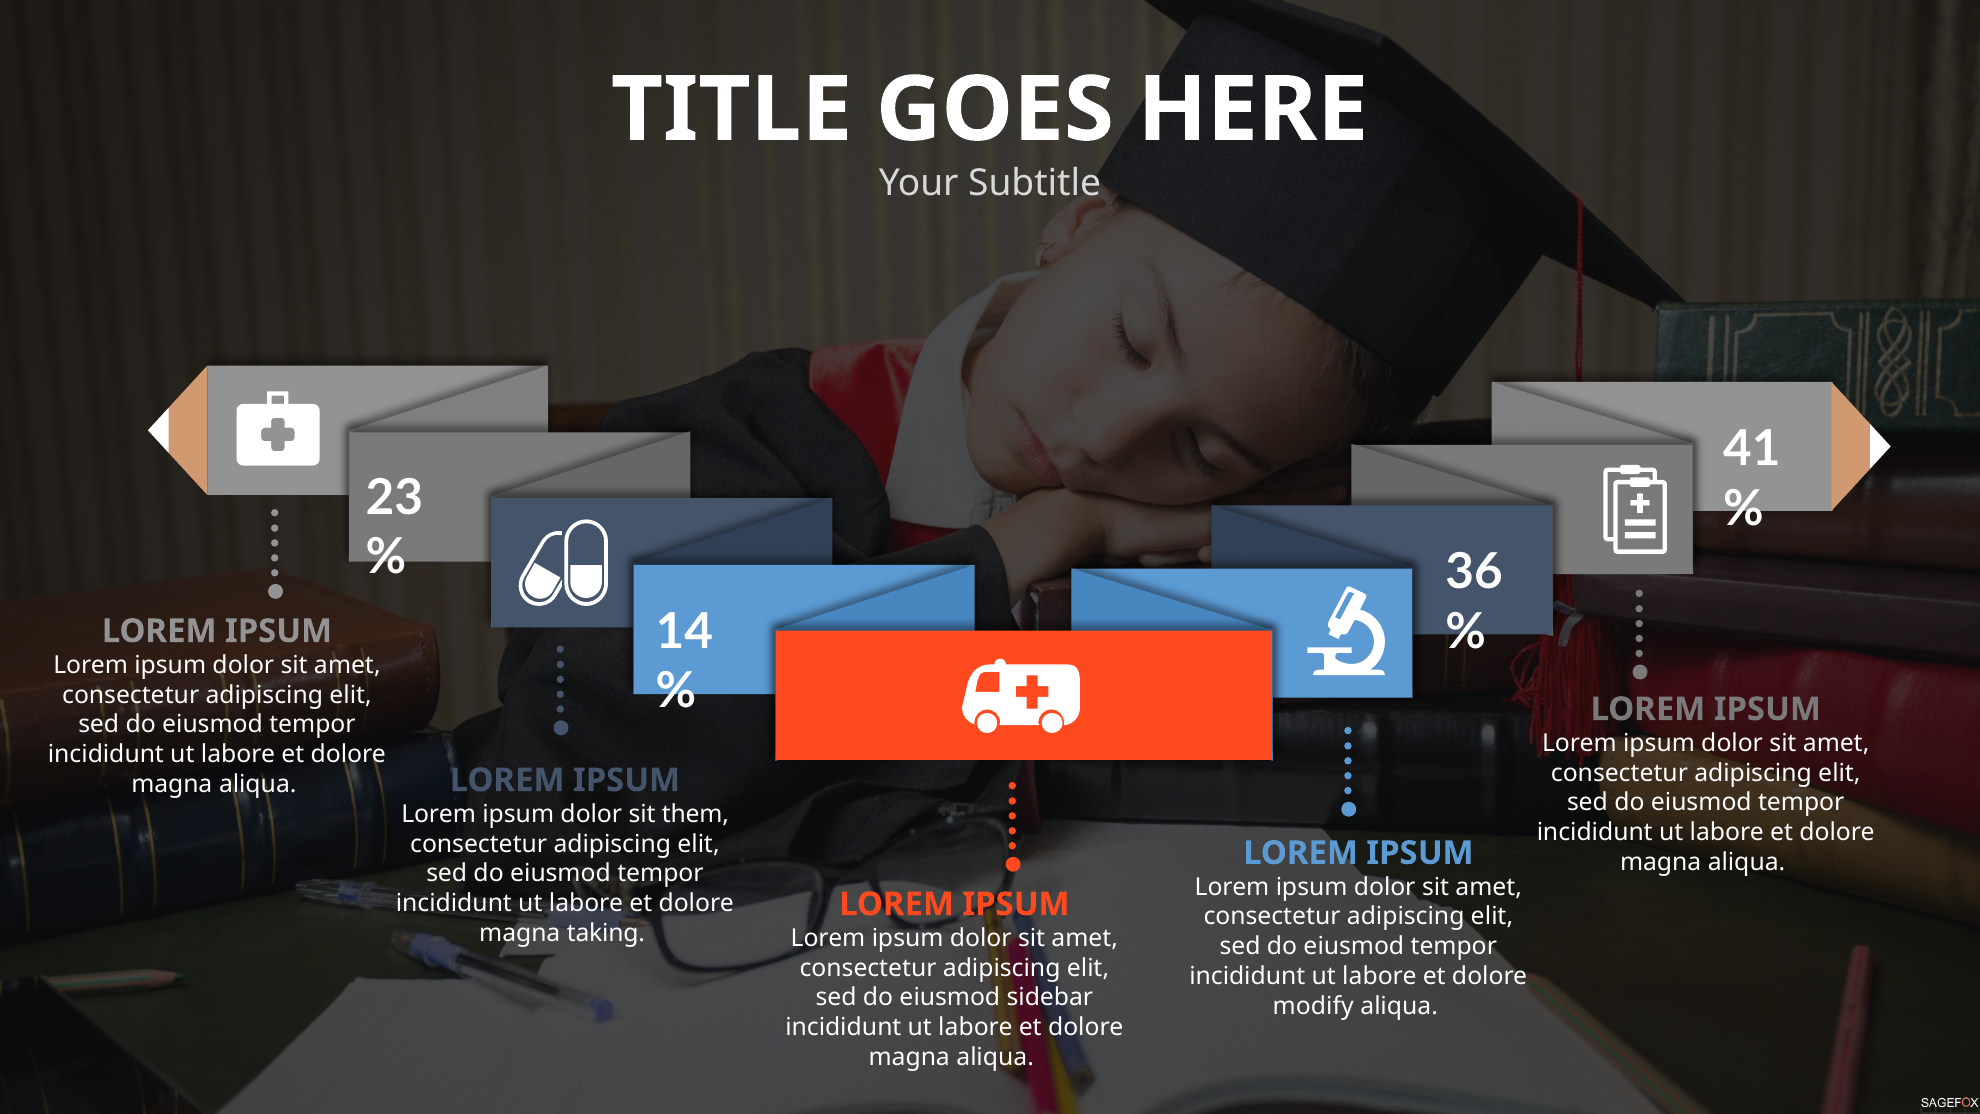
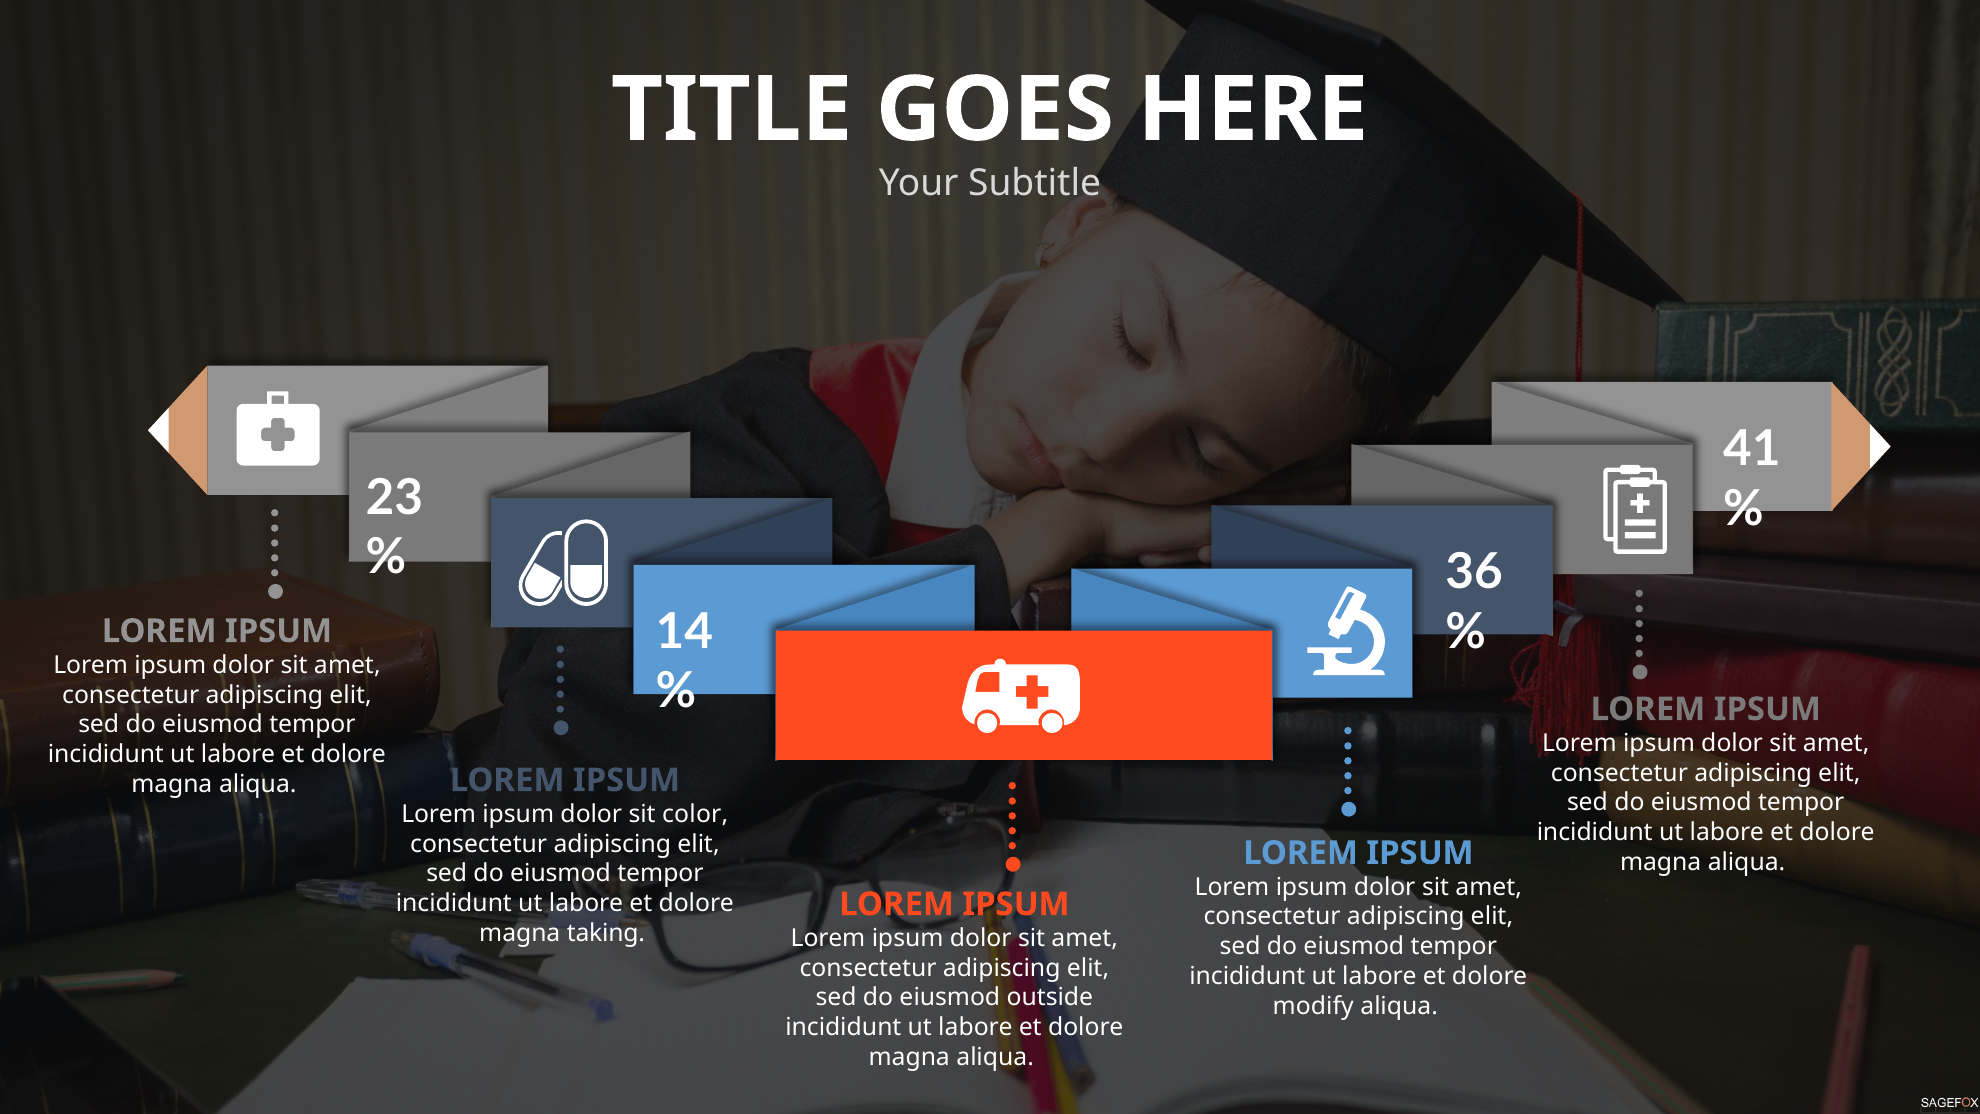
them: them -> color
sidebar: sidebar -> outside
